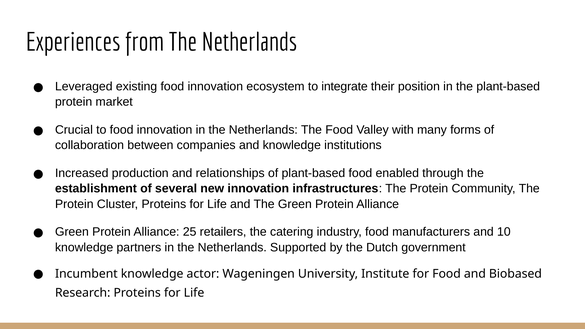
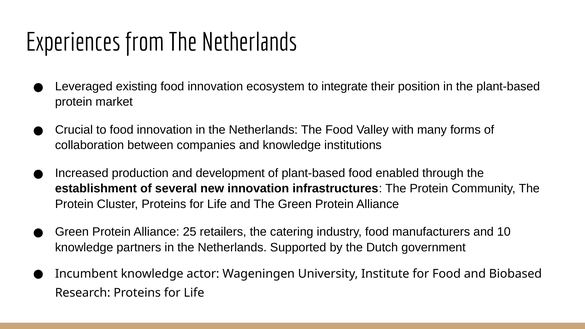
relationships: relationships -> development
